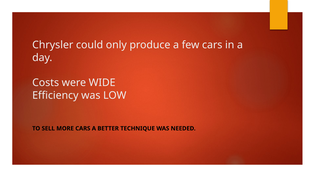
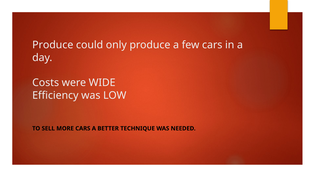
Chrysler at (53, 45): Chrysler -> Produce
